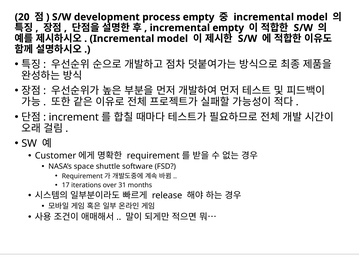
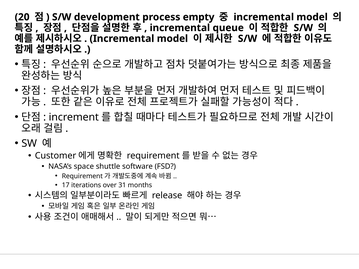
incremental empty: empty -> queue
